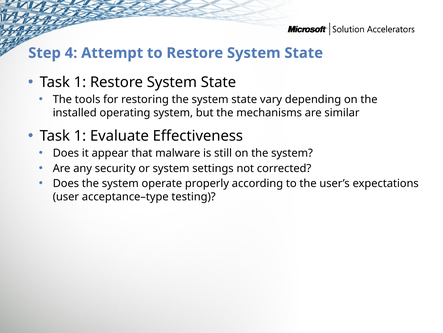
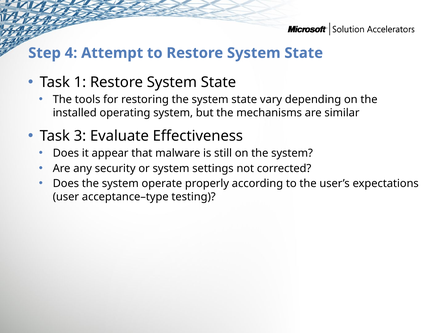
1 at (80, 136): 1 -> 3
